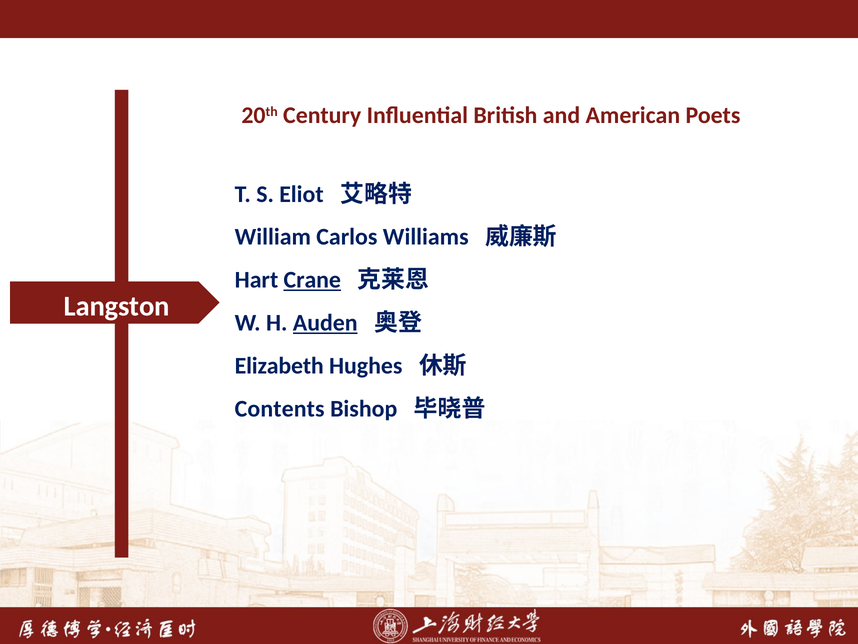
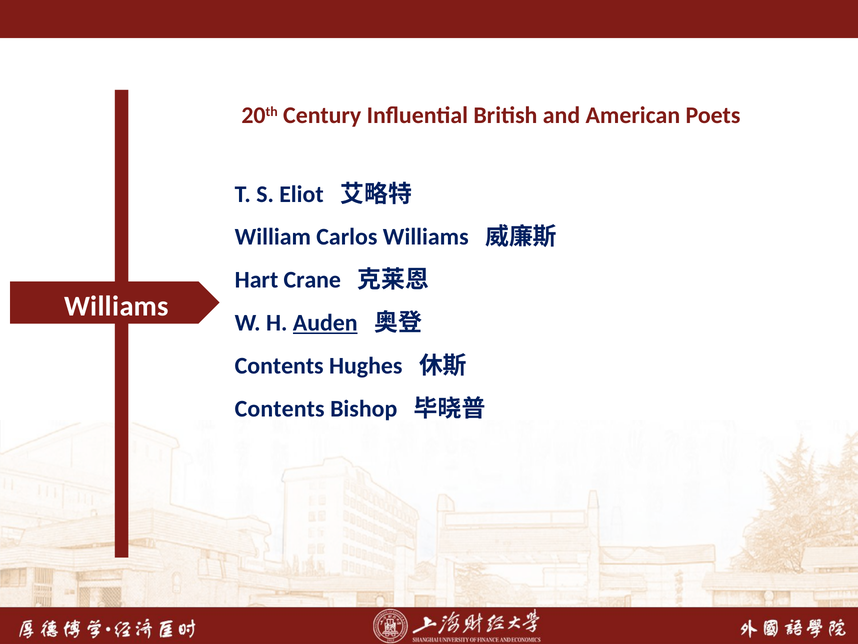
Crane underline: present -> none
Langston at (117, 306): Langston -> Williams
Elizabeth at (279, 366): Elizabeth -> Contents
